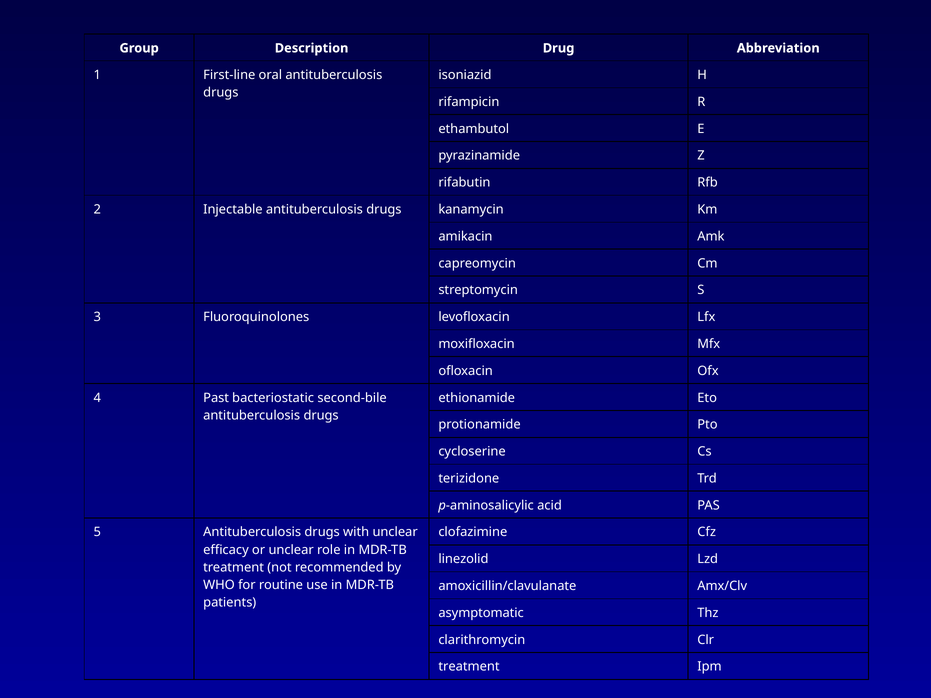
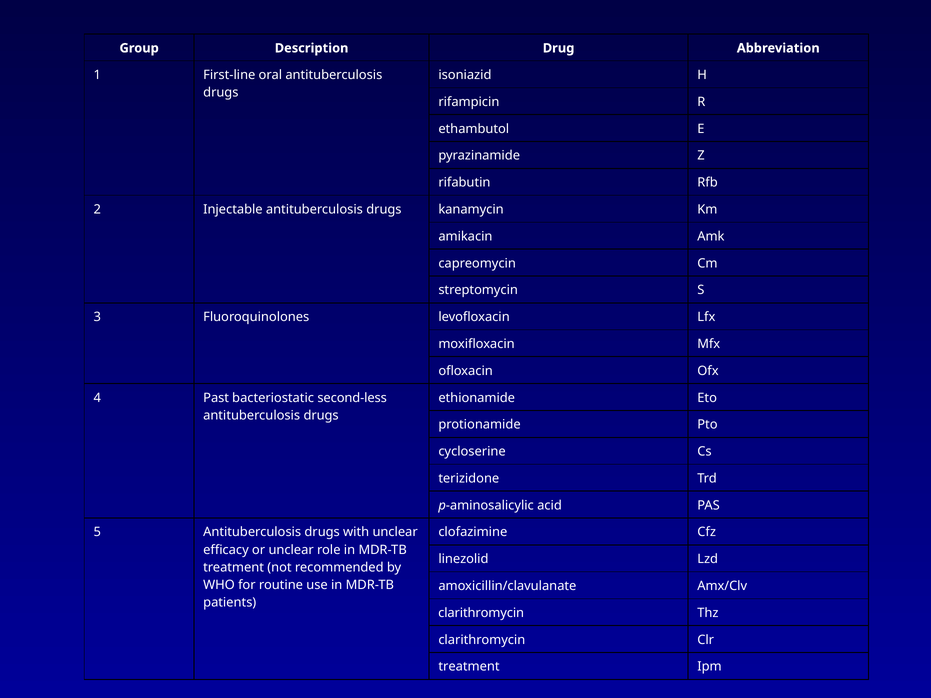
second-bile: second-bile -> second-less
asymptomatic at (481, 613): asymptomatic -> clarithromycin
